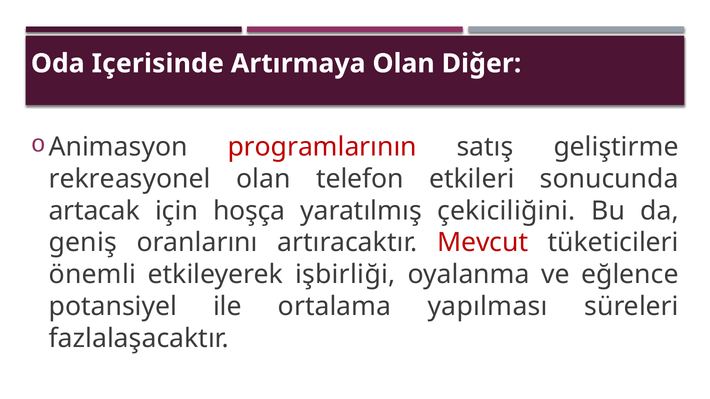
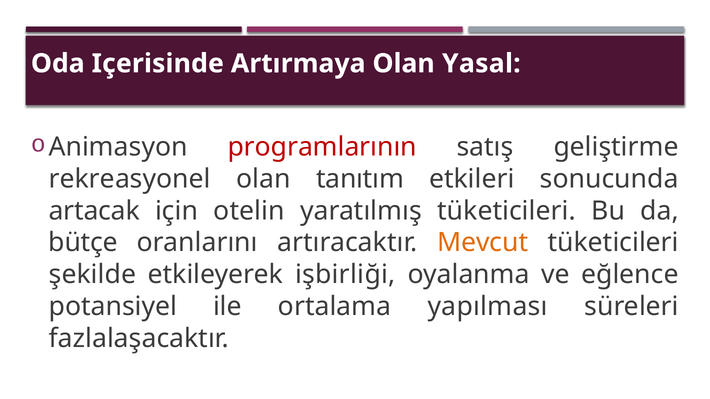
Diğer: Diğer -> Yasal
telefon: telefon -> tanıtım
hoşça: hoşça -> otelin
yaratılmış çekiciliğini: çekiciliğini -> tüketicileri
geniş: geniş -> bütçe
Mevcut colour: red -> orange
önemli: önemli -> şekilde
